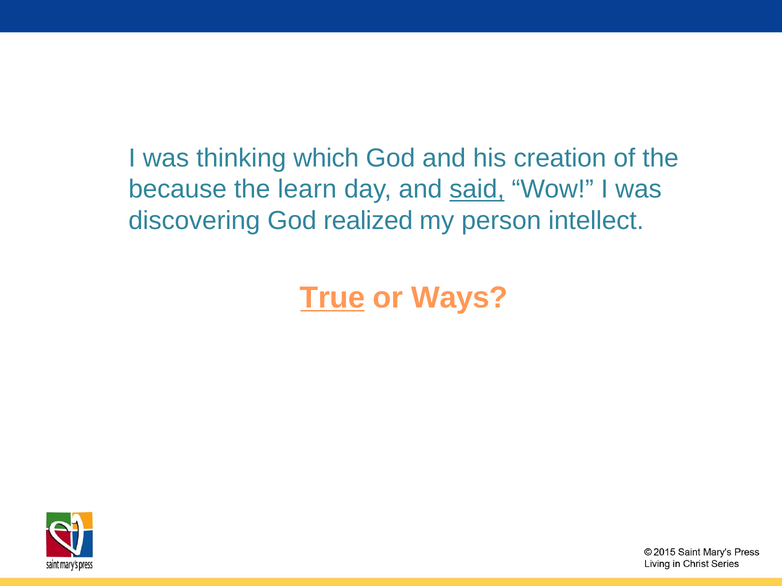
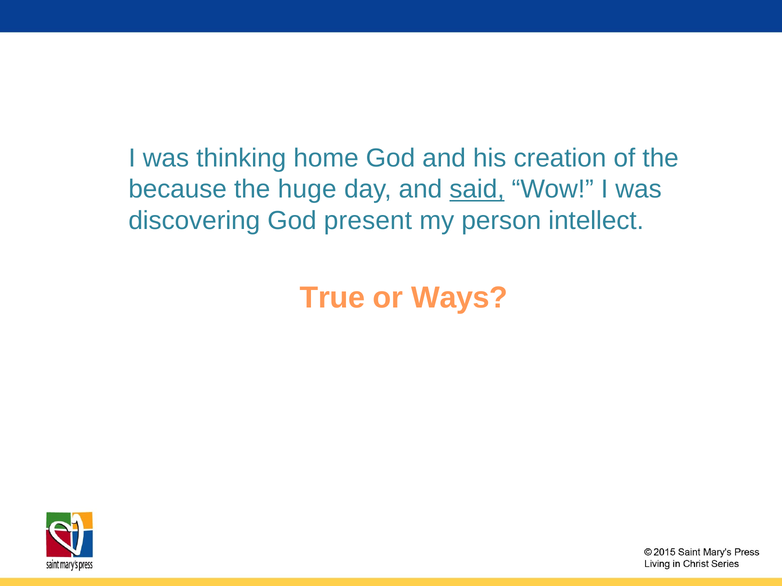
which: which -> home
learn: learn -> huge
realized: realized -> present
True underline: present -> none
